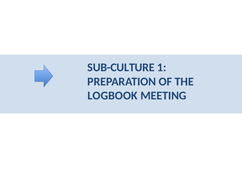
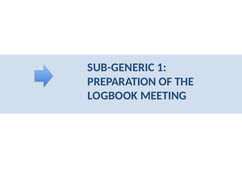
SUB-CULTURE: SUB-CULTURE -> SUB-GENERIC
